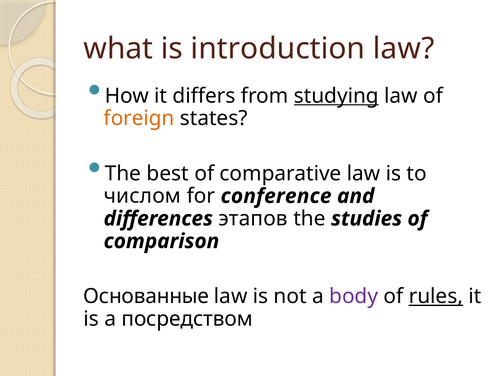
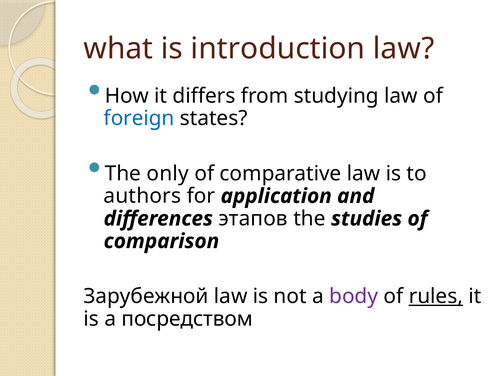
studying underline: present -> none
foreign colour: orange -> blue
best: best -> only
числом: числом -> authors
conference: conference -> application
Основанные: Основанные -> Зарубежной
